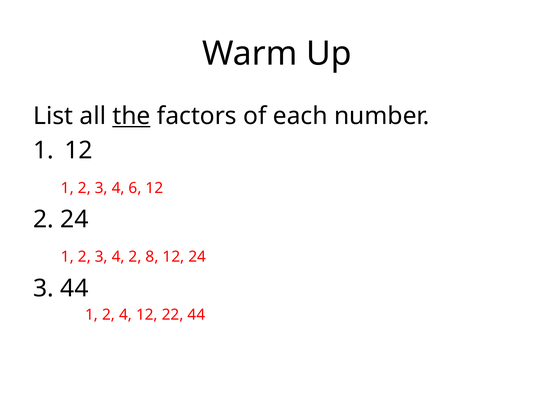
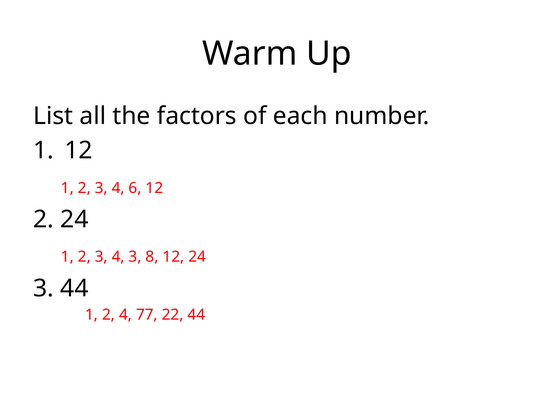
the underline: present -> none
4 2: 2 -> 3
4 12: 12 -> 77
